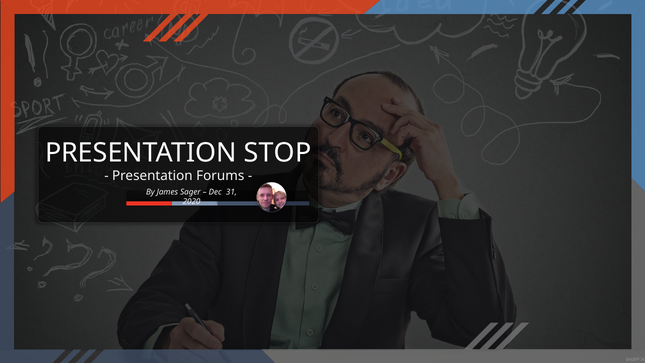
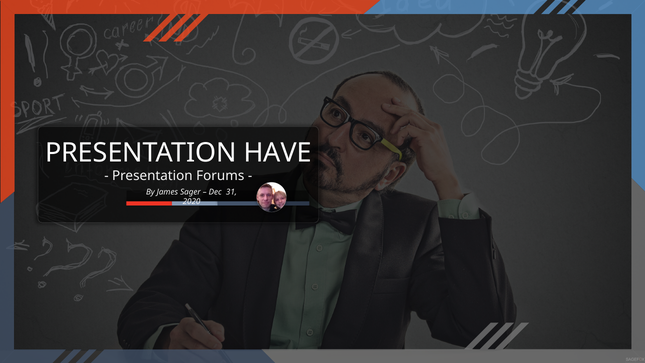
STOP: STOP -> HAVE
